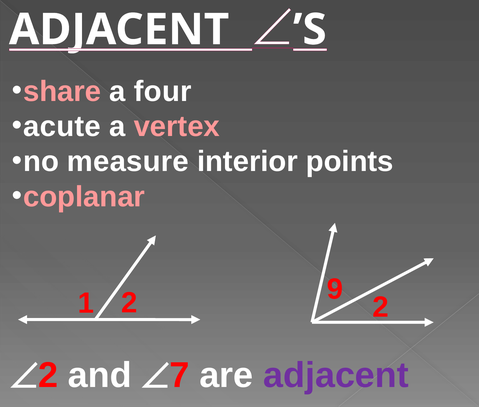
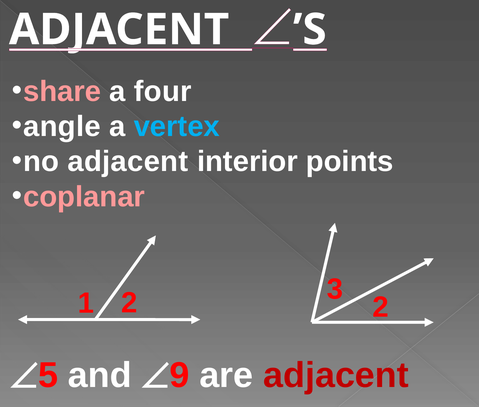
acute: acute -> angle
vertex colour: pink -> light blue
no measure: measure -> adjacent
9: 9 -> 3
2 at (48, 375): 2 -> 5
7: 7 -> 9
adjacent at (336, 375) colour: purple -> red
